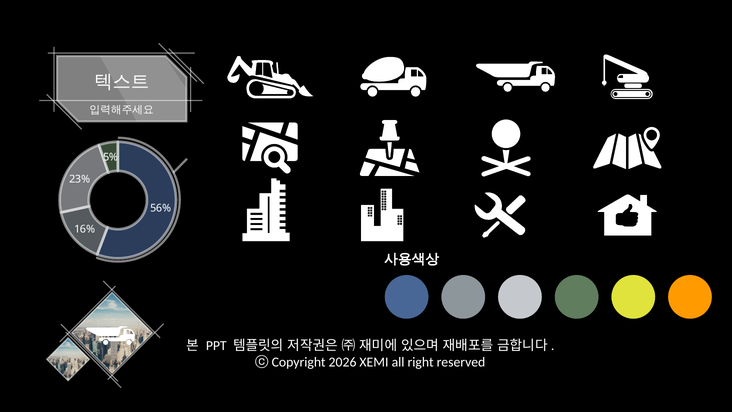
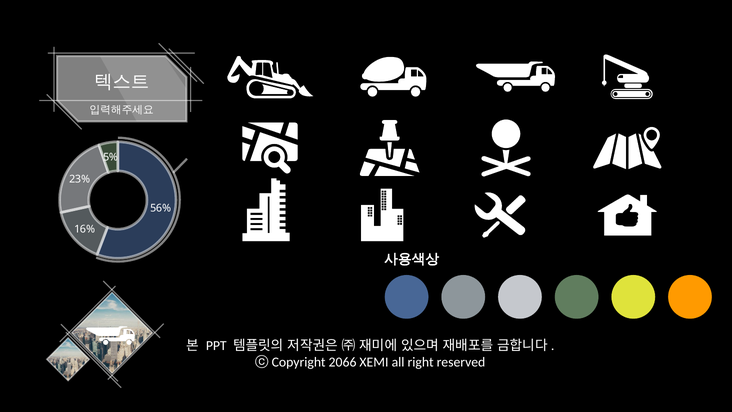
2026: 2026 -> 2066
